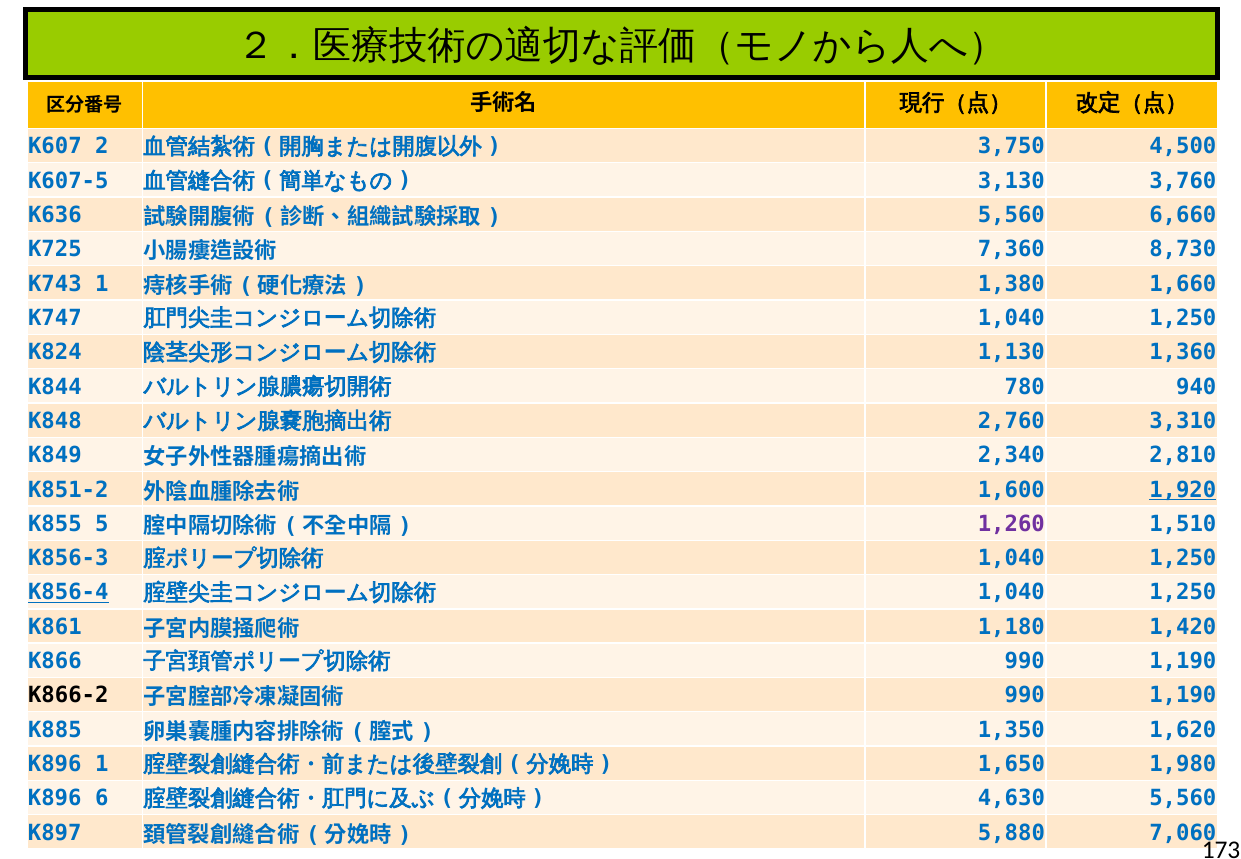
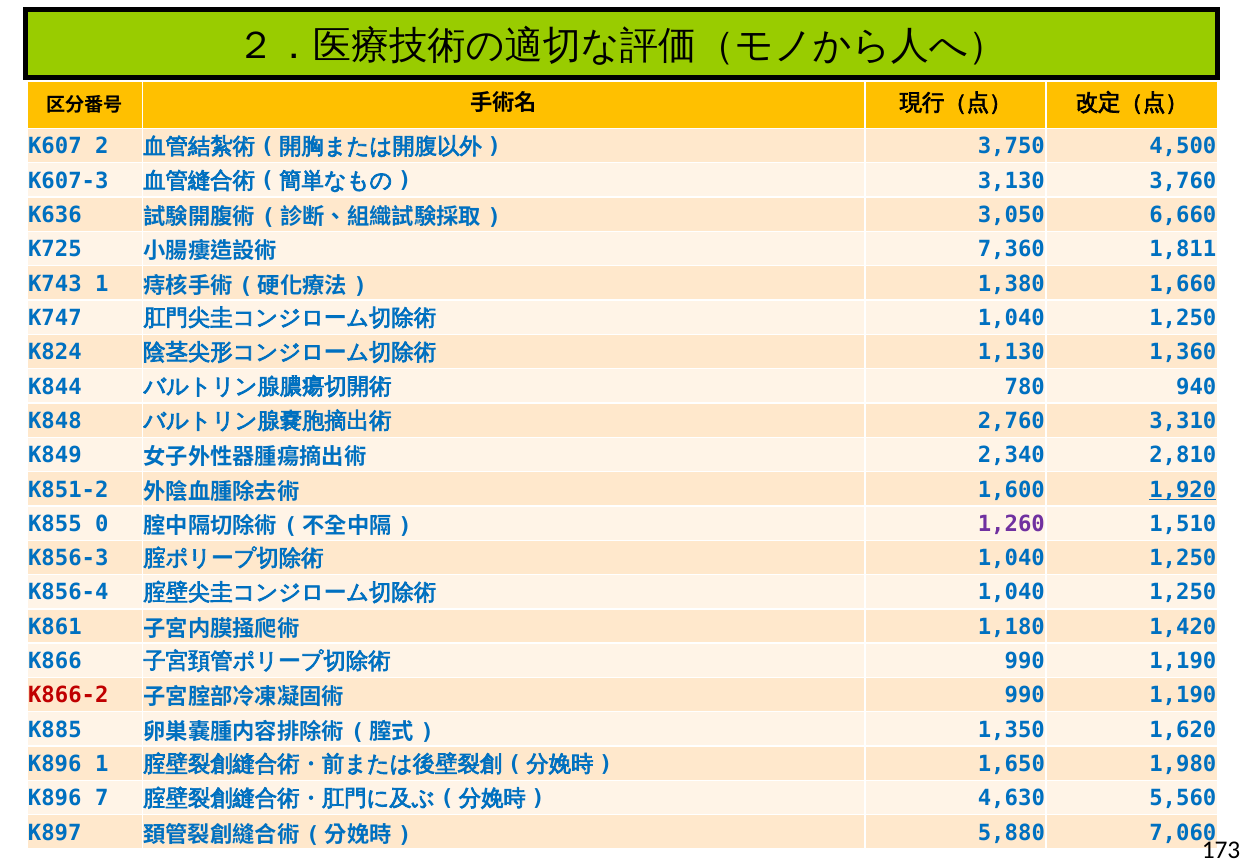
K607-5: K607-5 -> K607-3
5,560 at (1011, 215): 5,560 -> 3,050
8,730: 8,730 -> 1,811
5: 5 -> 0
K856-4 underline: present -> none
K866-2 colour: black -> red
6: 6 -> 7
